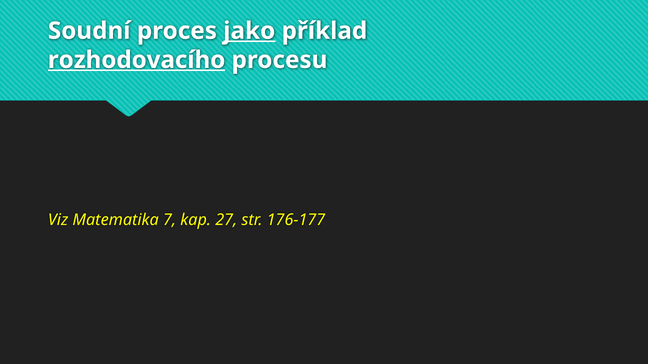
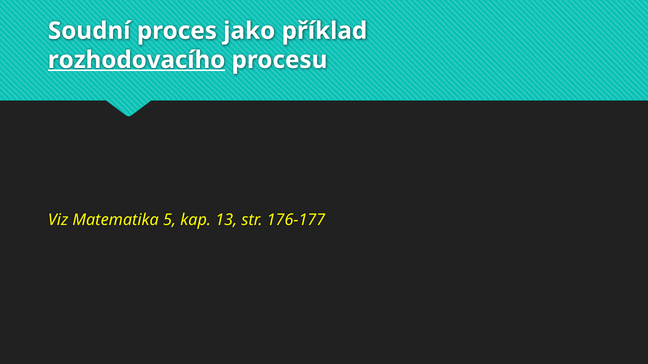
jako underline: present -> none
7: 7 -> 5
27: 27 -> 13
